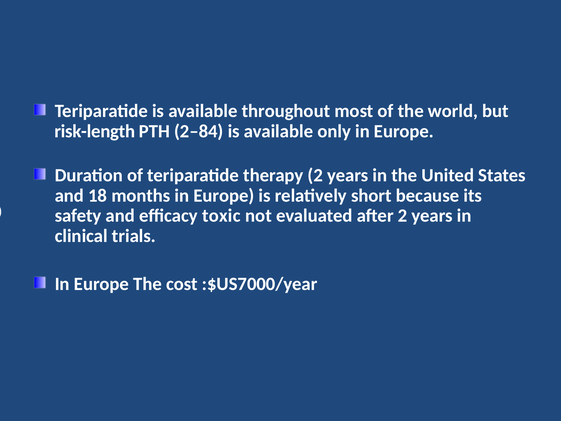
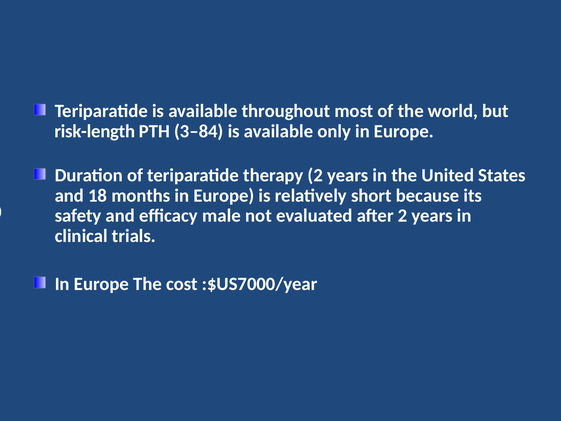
2–84: 2–84 -> 3–84
toxic: toxic -> male
